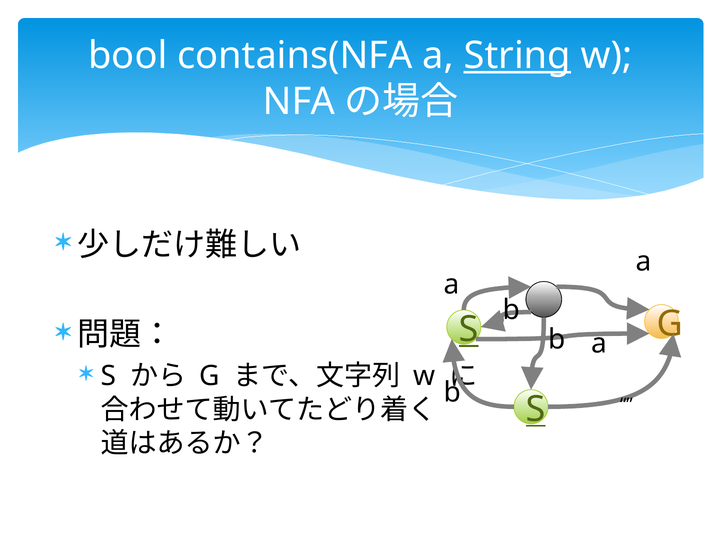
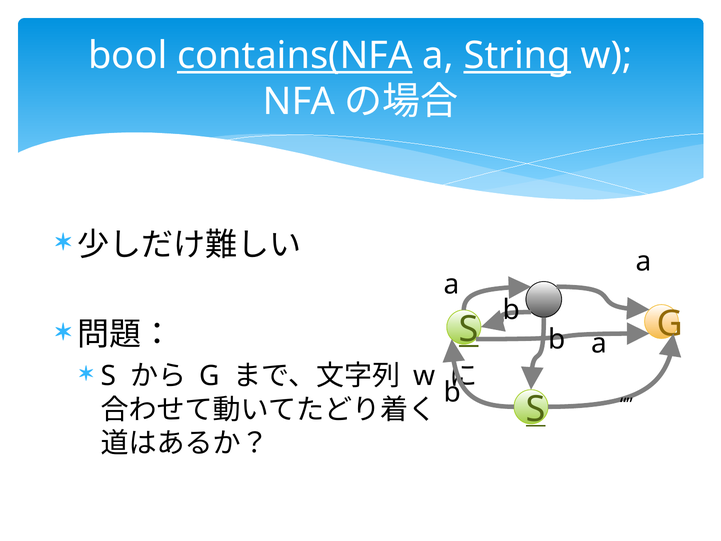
contains(NFA underline: none -> present
